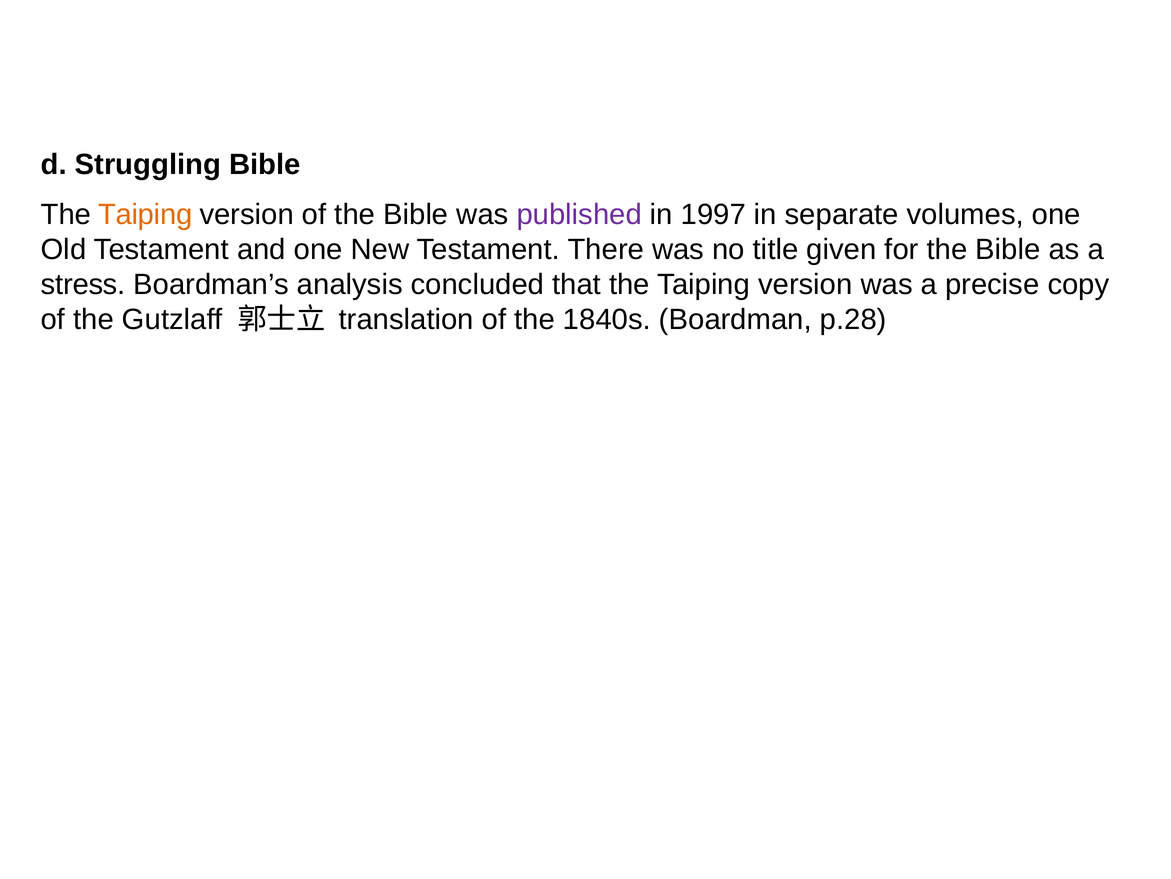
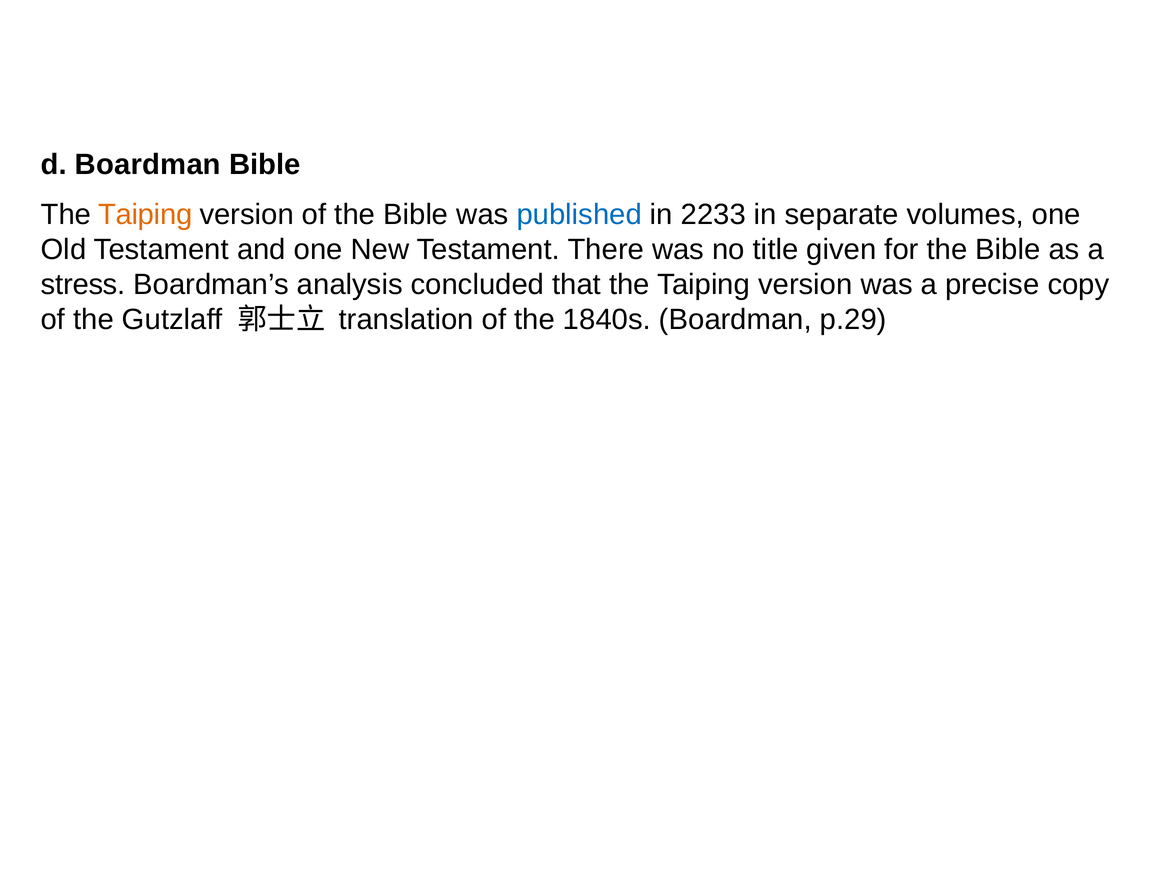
d Struggling: Struggling -> Boardman
published colour: purple -> blue
1997: 1997 -> 2233
p.28: p.28 -> p.29
